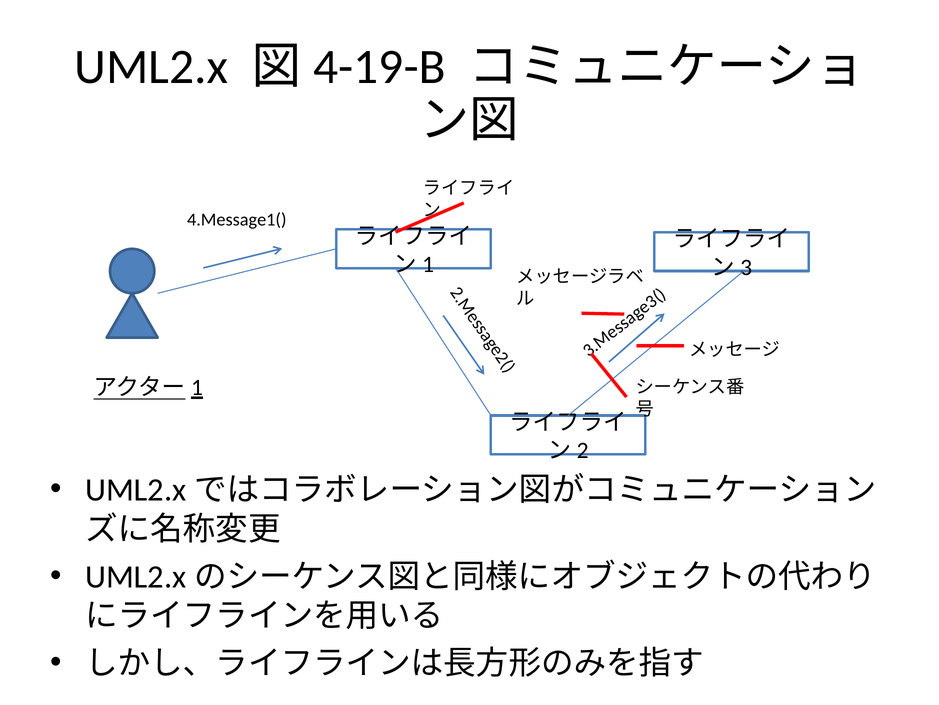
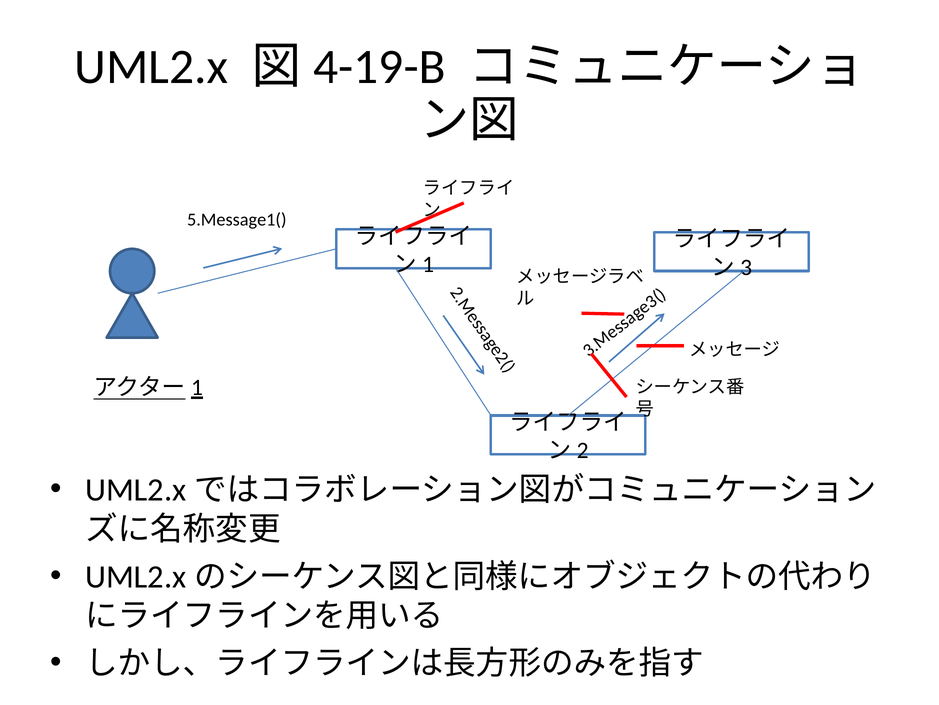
4.Message1(: 4.Message1( -> 5.Message1(
